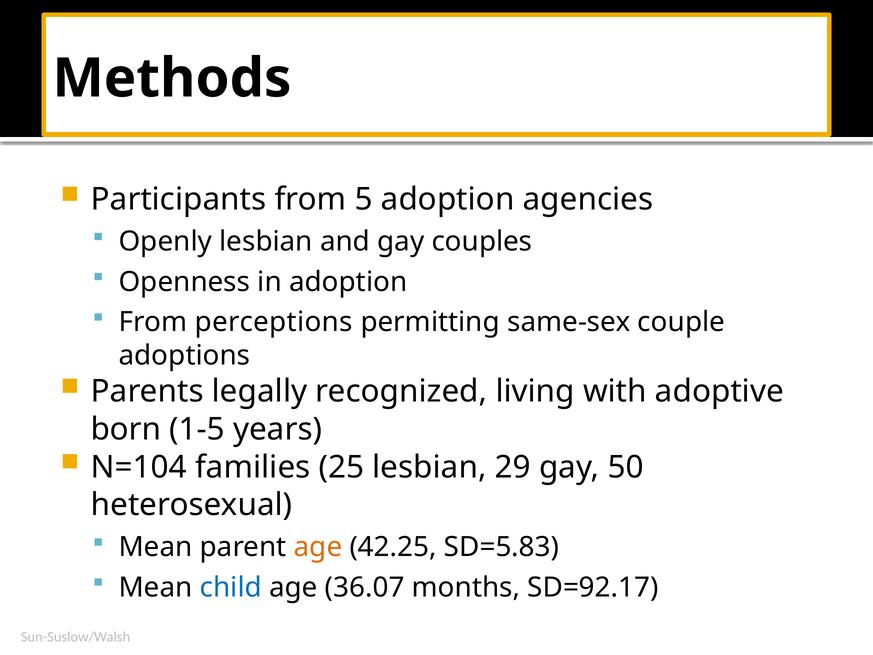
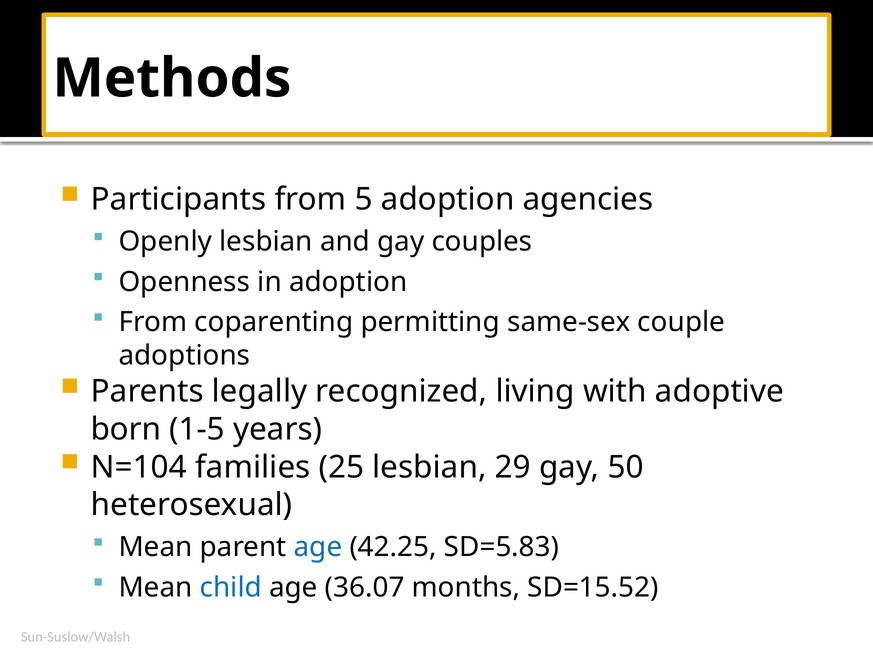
perceptions: perceptions -> coparenting
age at (318, 547) colour: orange -> blue
SD=92.17: SD=92.17 -> SD=15.52
